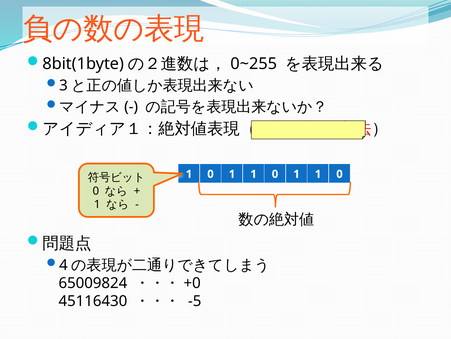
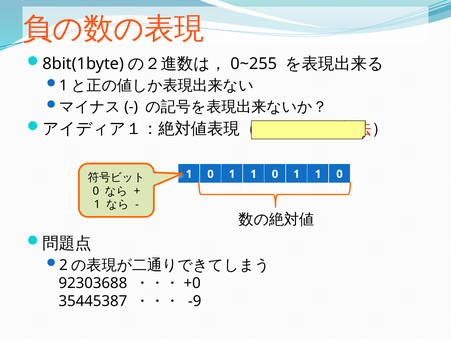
3 at (63, 85): 3 -> 1
4: 4 -> 2
65009824: 65009824 -> 92303688
45116430: 45116430 -> 35445387
-5: -5 -> -9
